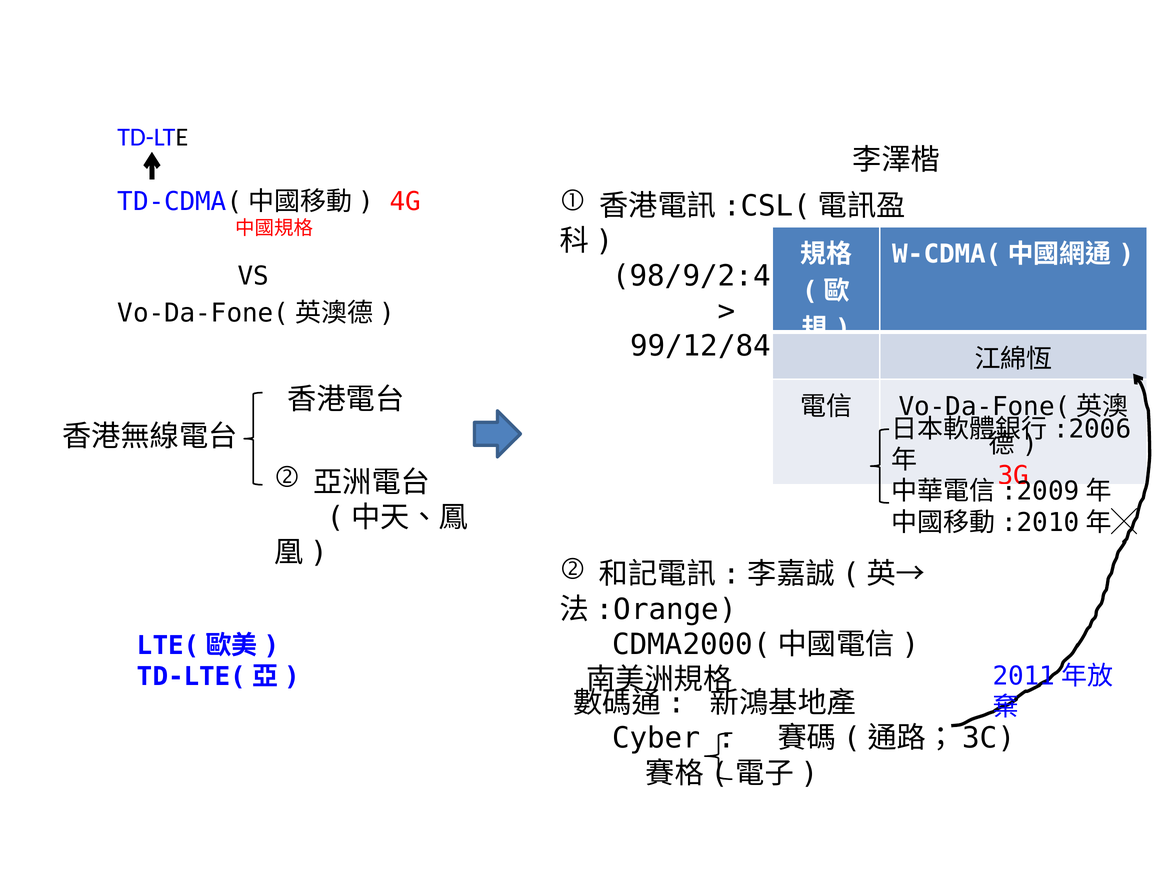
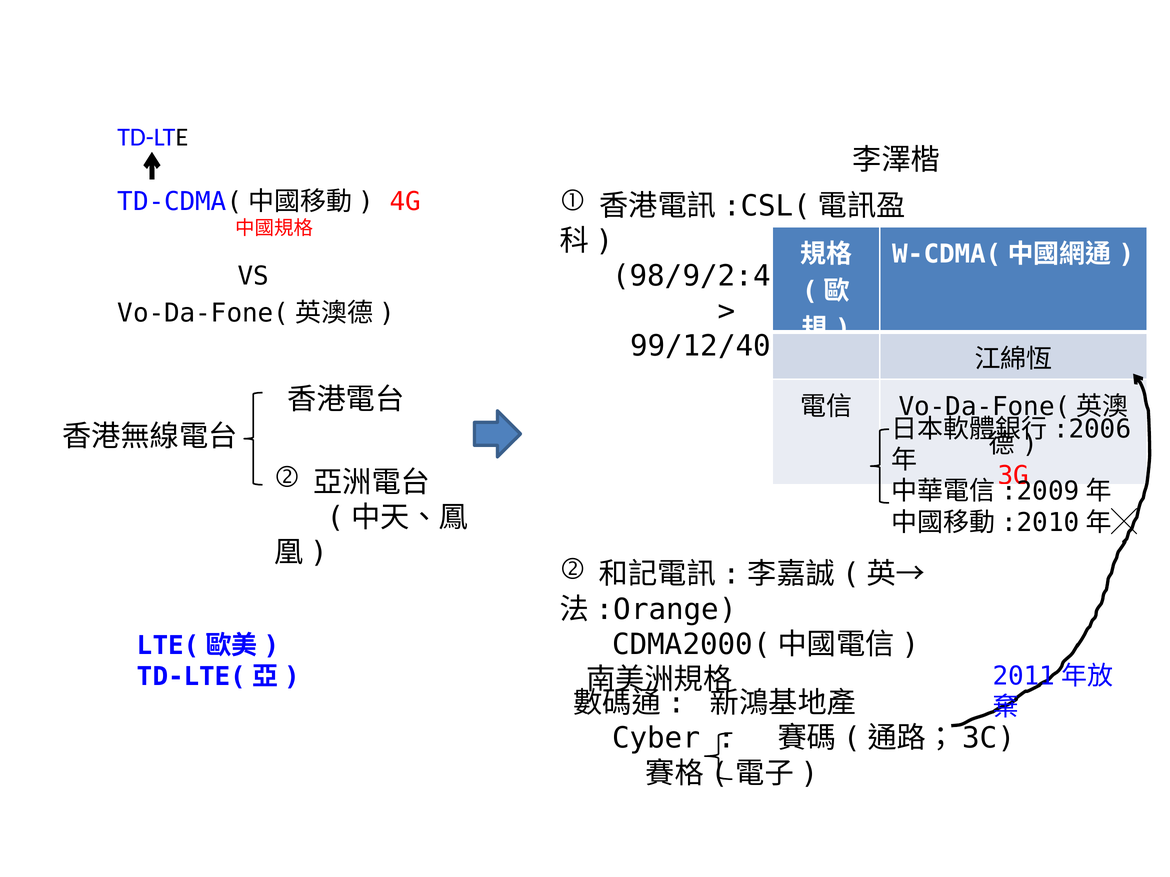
99/12/84: 99/12/84 -> 99/12/40
